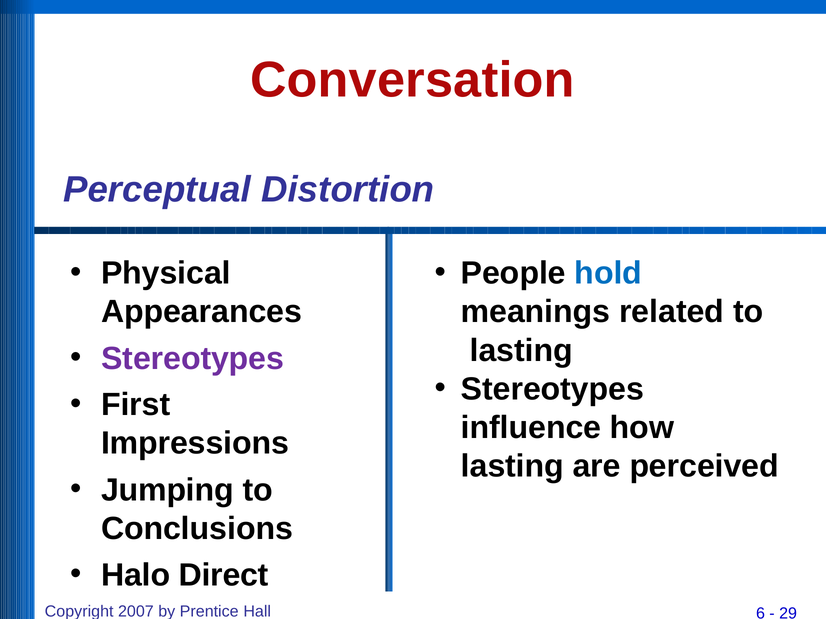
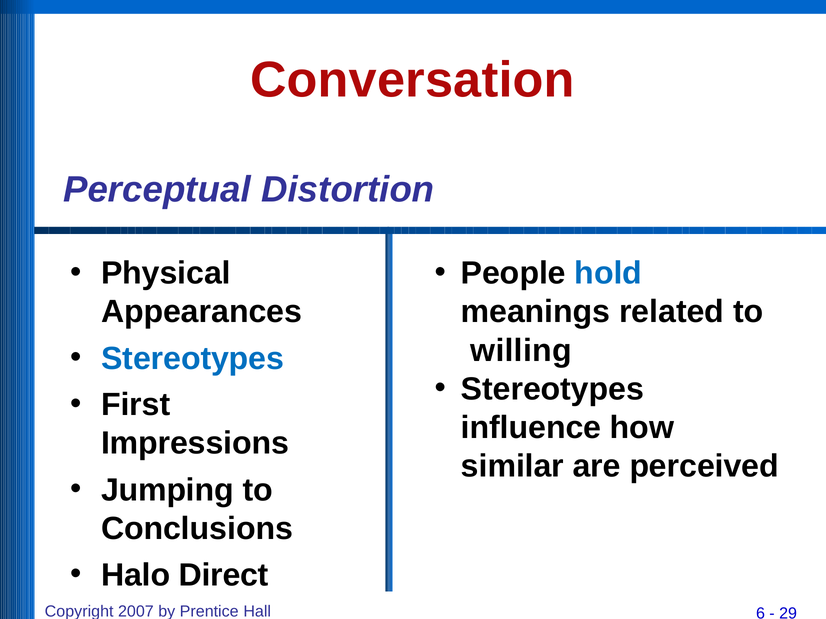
lasting at (521, 351): lasting -> willing
Stereotypes at (193, 359) colour: purple -> blue
lasting at (512, 466): lasting -> similar
